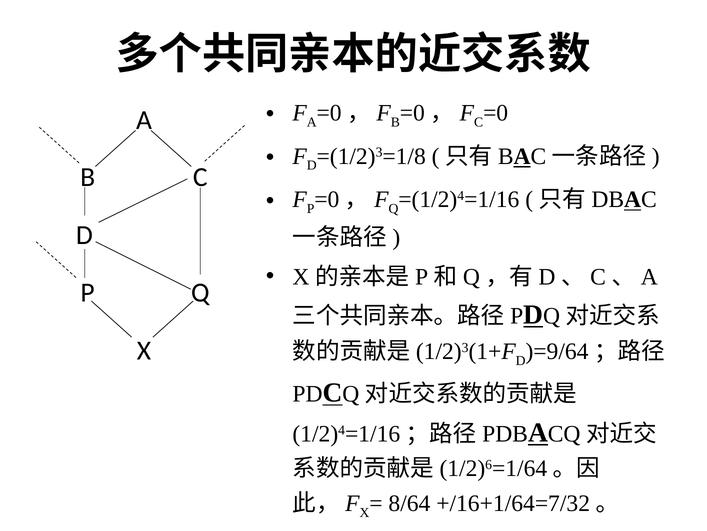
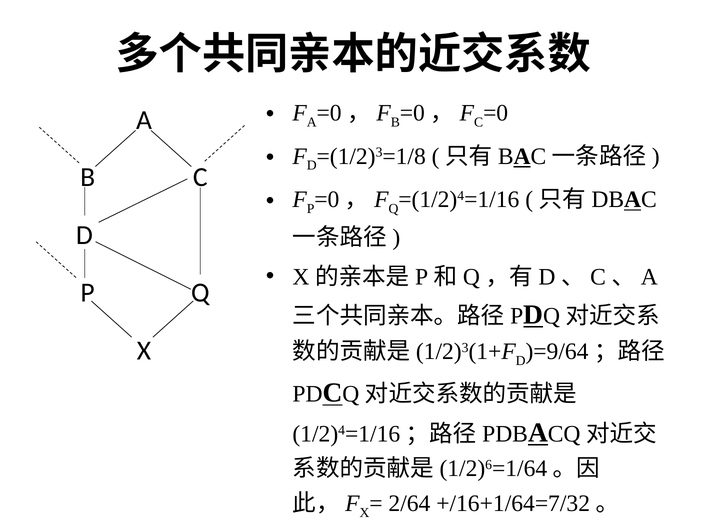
8/64: 8/64 -> 2/64
